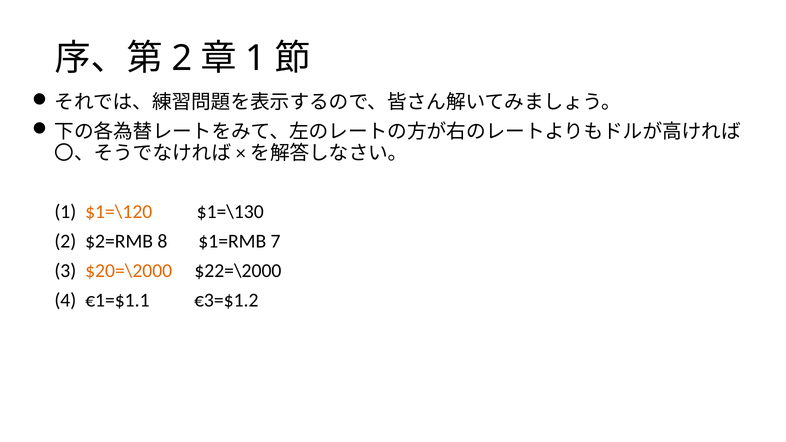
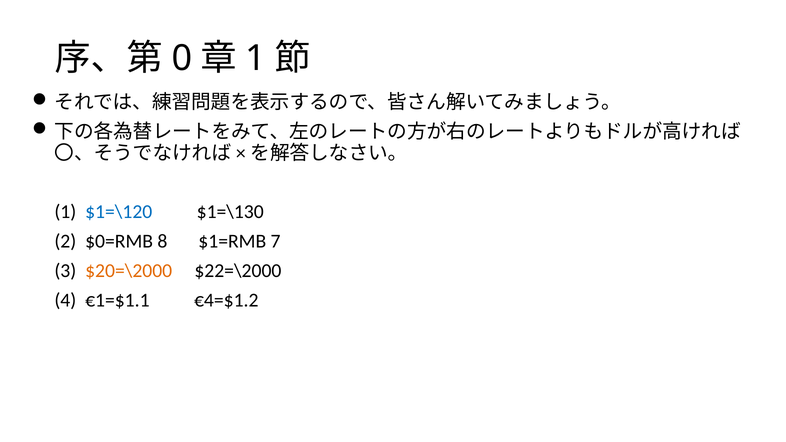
2 at (182, 58): 2 -> 0
$1=\120 colour: orange -> blue
$2=RMB: $2=RMB -> $0=RMB
€3=$1.2: €3=$1.2 -> €4=$1.2
